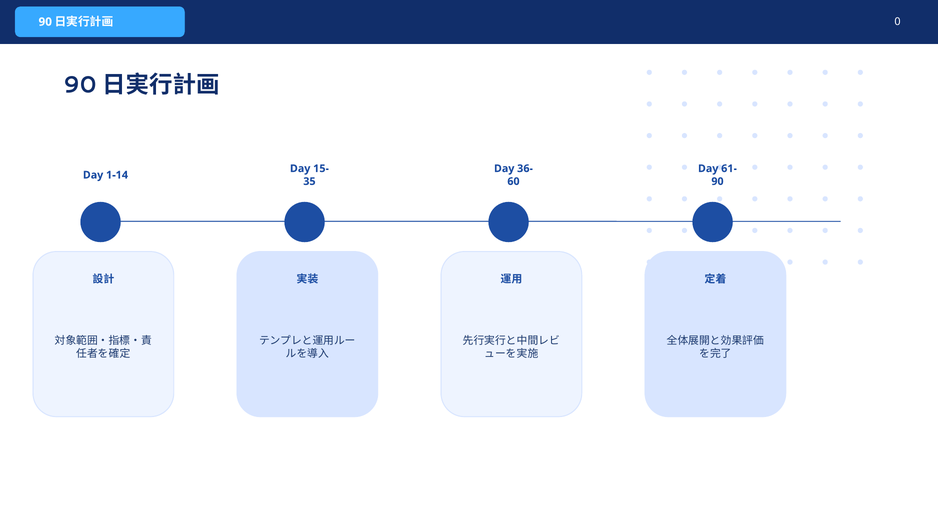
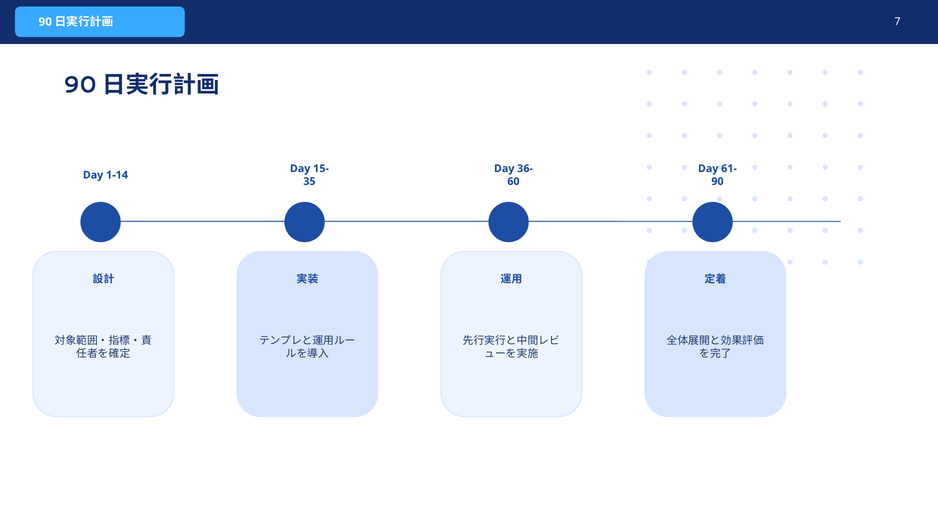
0: 0 -> 7
